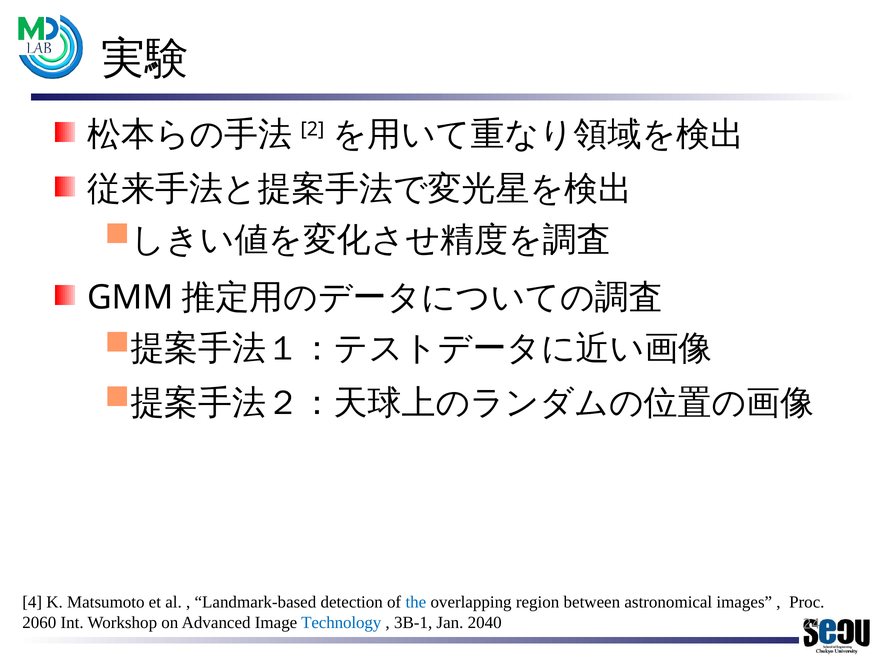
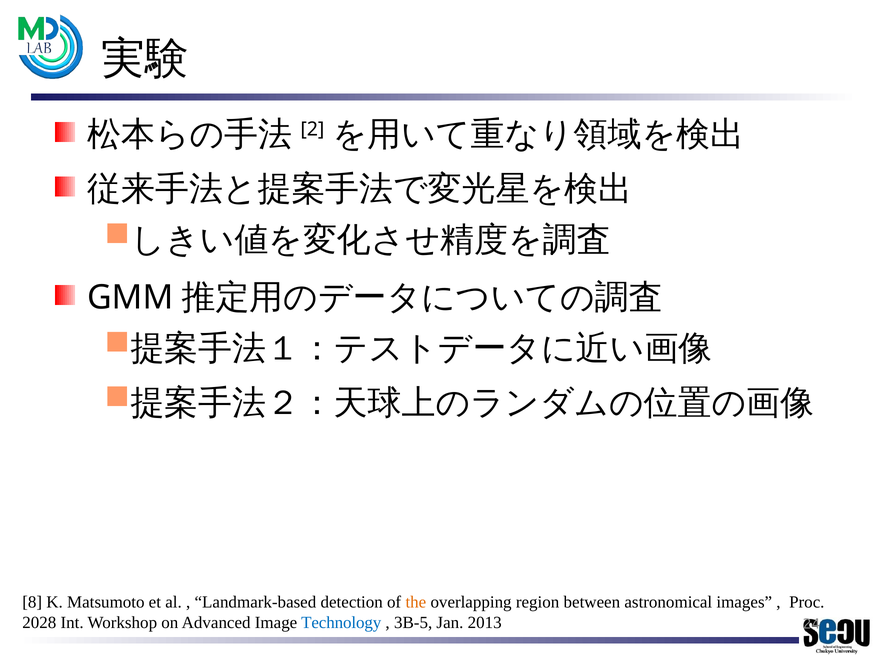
4: 4 -> 8
the colour: blue -> orange
2060: 2060 -> 2028
3B-1: 3B-1 -> 3B-5
2040: 2040 -> 2013
